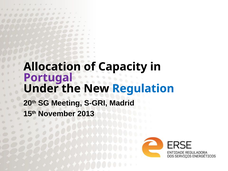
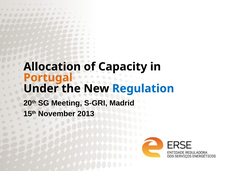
Portugal colour: purple -> orange
